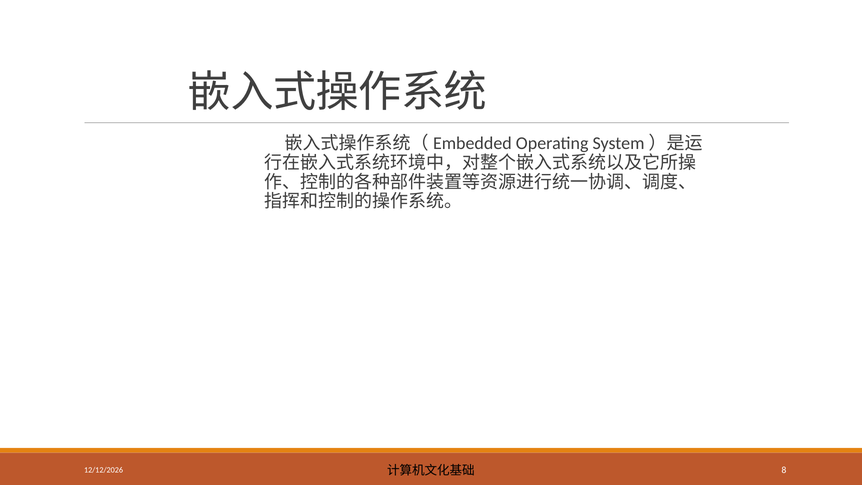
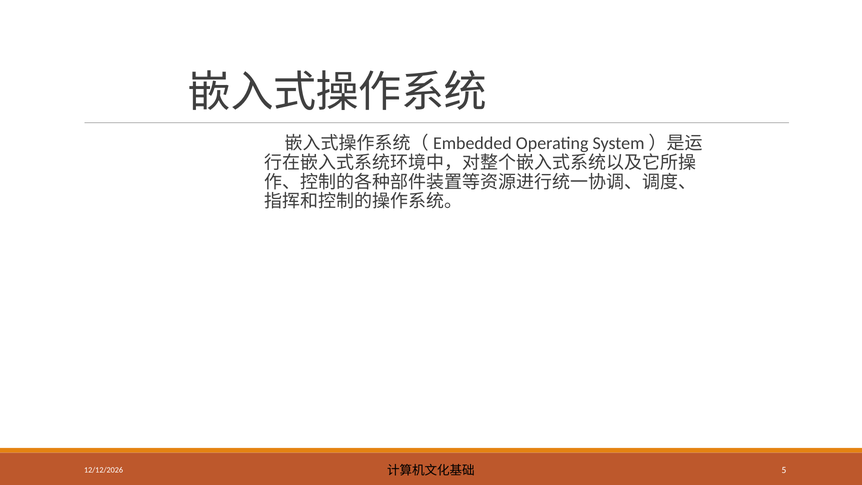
8: 8 -> 5
